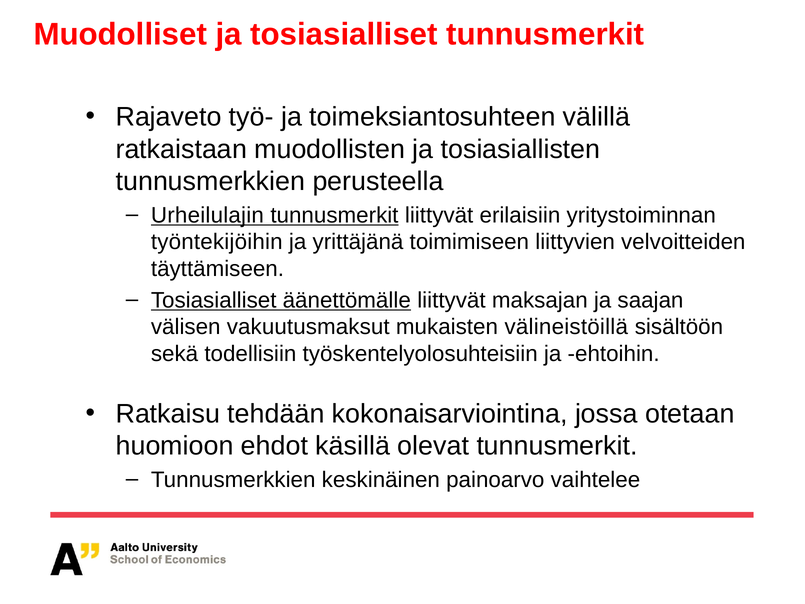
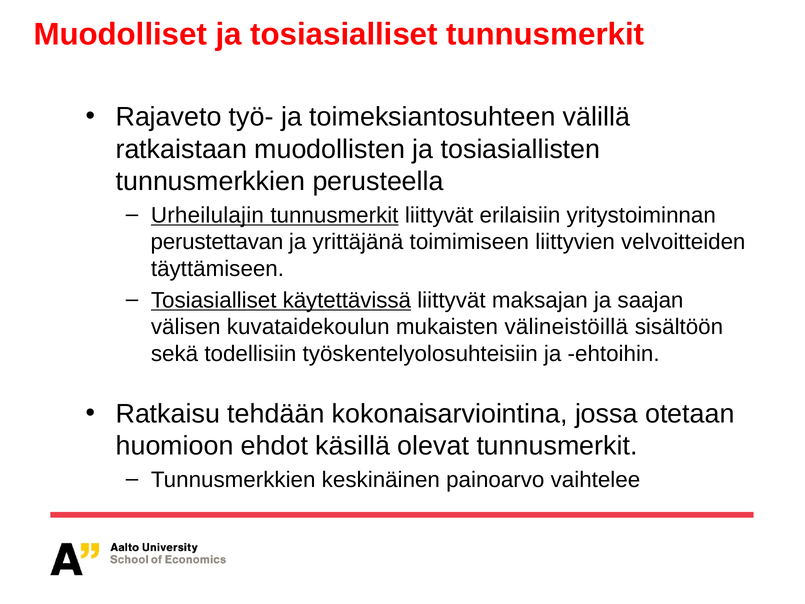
työntekijöihin: työntekijöihin -> perustettavan
äänettömälle: äänettömälle -> käytettävissä
vakuutusmaksut: vakuutusmaksut -> kuvataidekoulun
